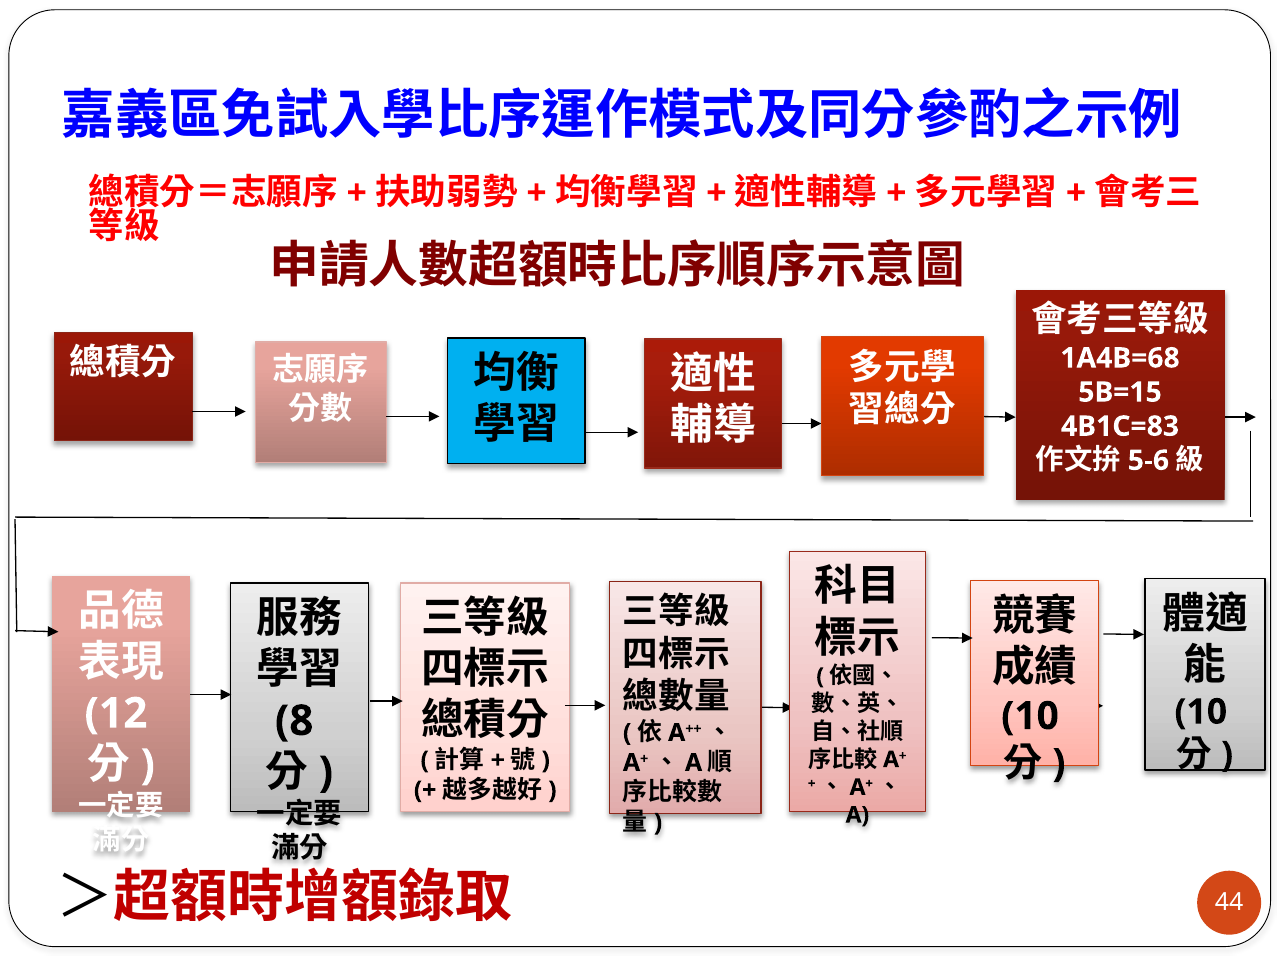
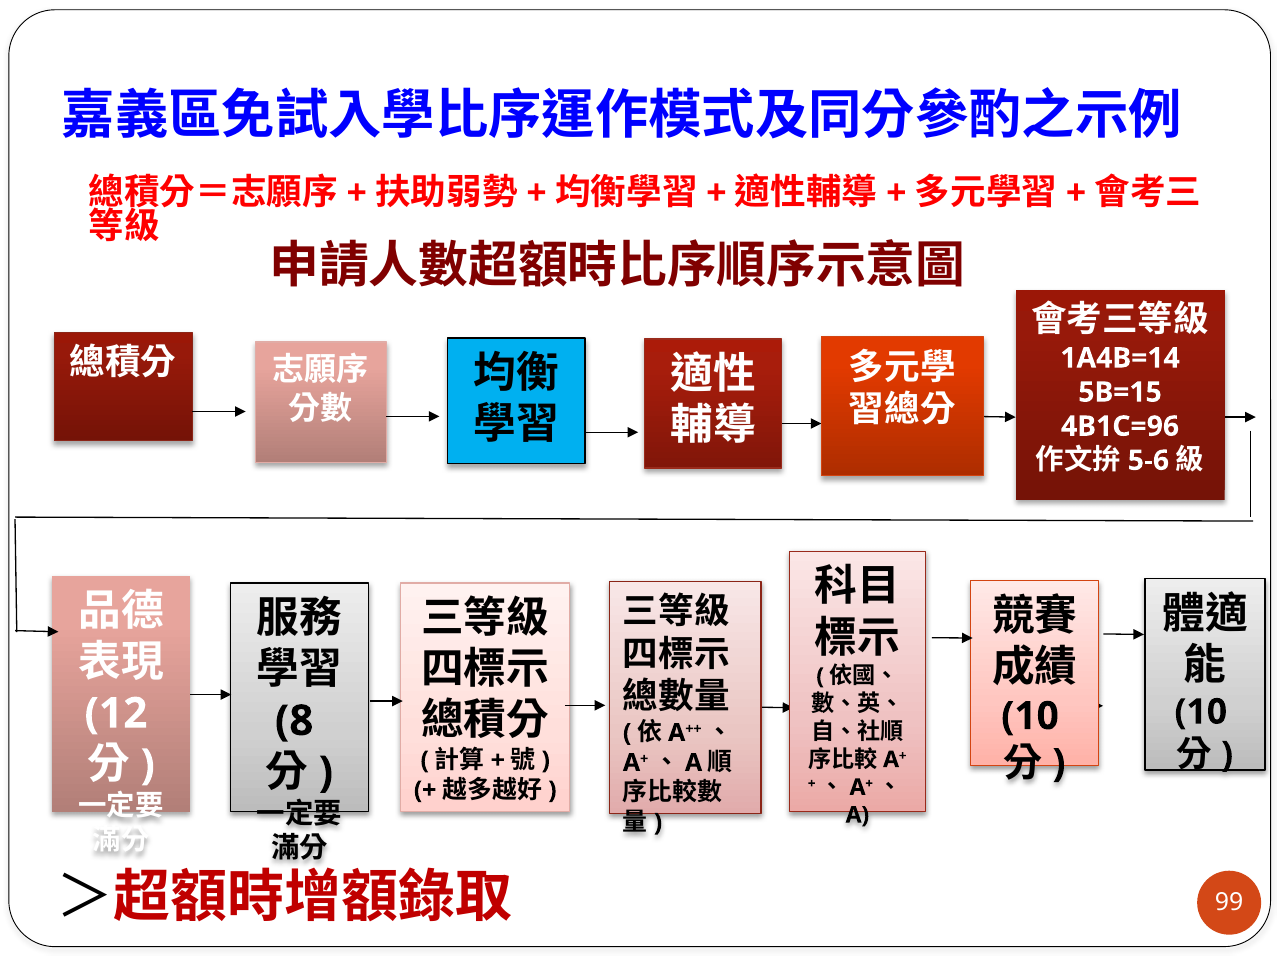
1A4B=68: 1A4B=68 -> 1A4B=14
4B1C=83: 4B1C=83 -> 4B1C=96
44: 44 -> 99
